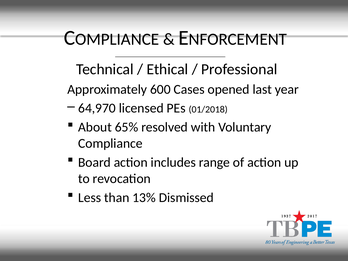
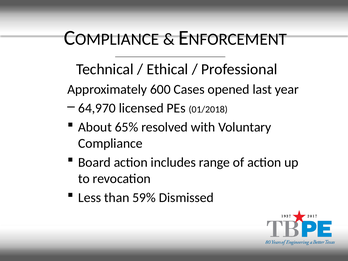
13%: 13% -> 59%
